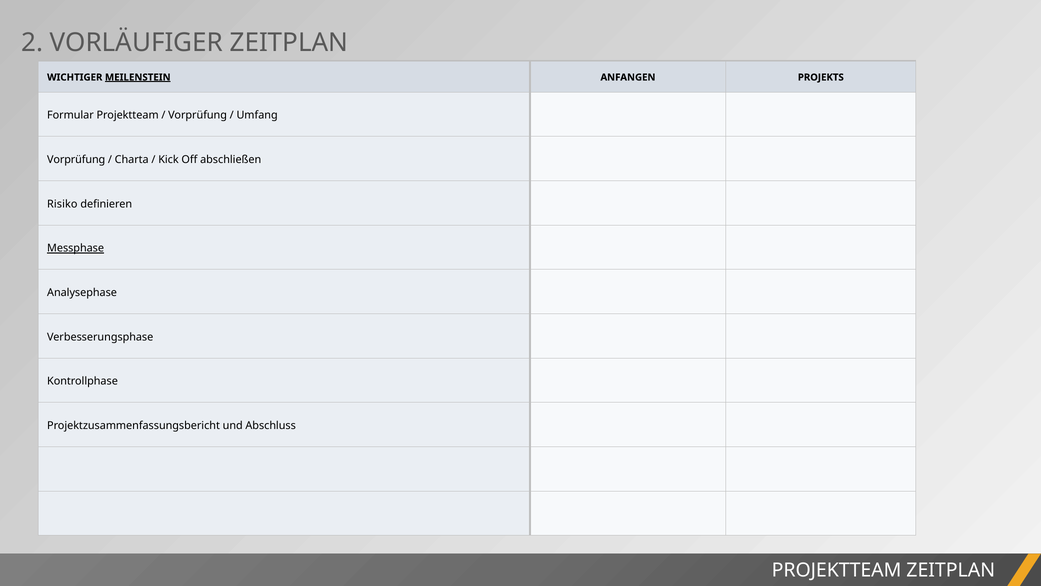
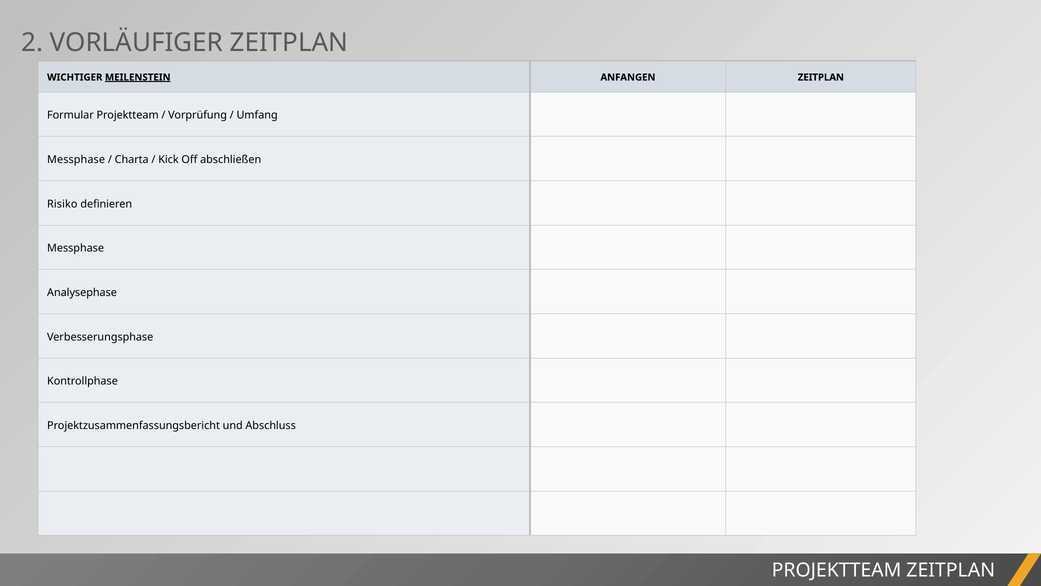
ANFANGEN PROJEKTS: PROJEKTS -> ZEITPLAN
Vorprüfung at (76, 160): Vorprüfung -> Messphase
Messphase at (76, 248) underline: present -> none
